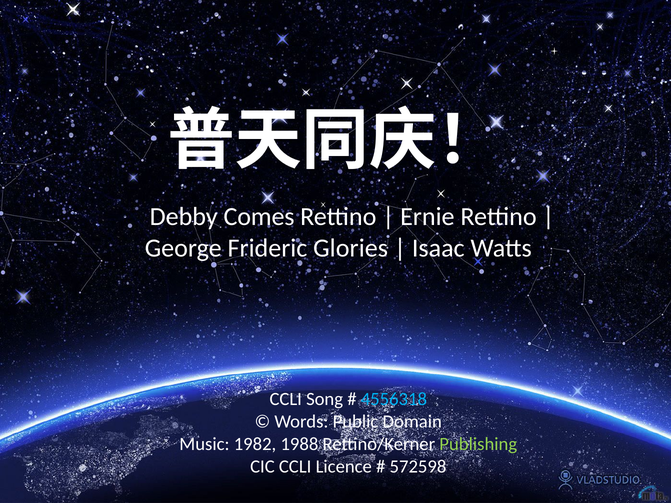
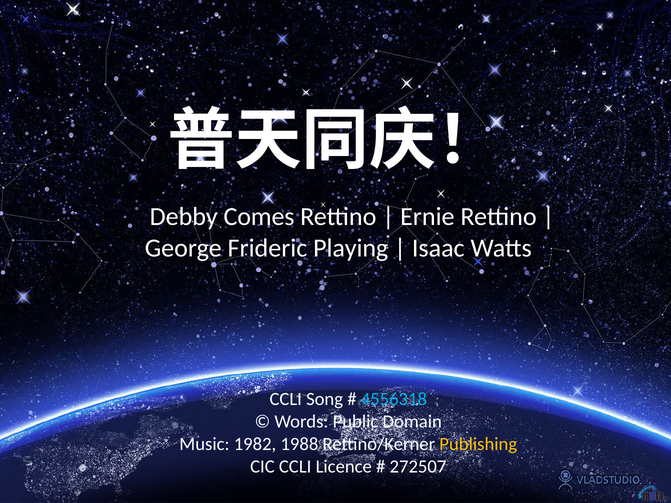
Glories: Glories -> Playing
Publishing colour: light green -> yellow
572598: 572598 -> 272507
